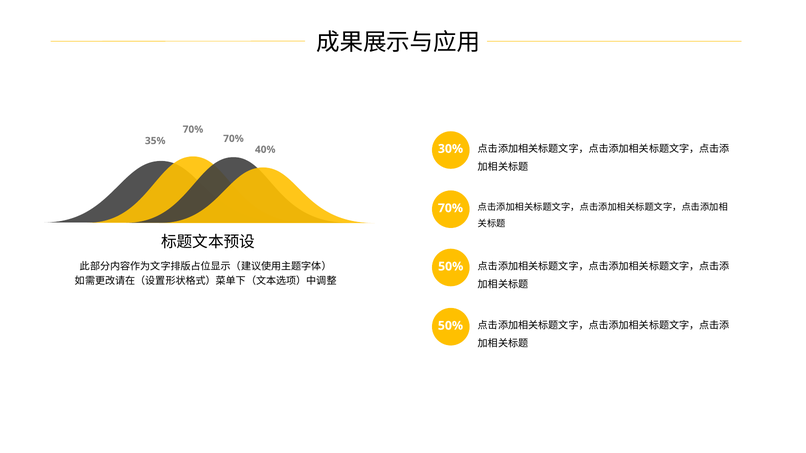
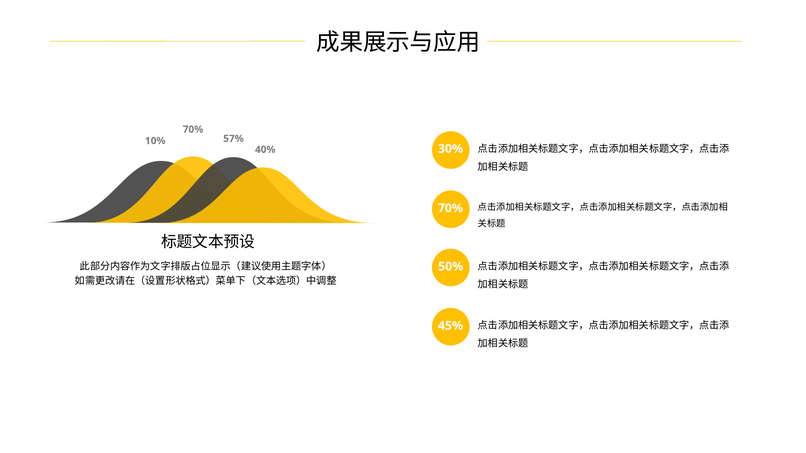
70% at (233, 139): 70% -> 57%
35%: 35% -> 10%
50% at (450, 326): 50% -> 45%
